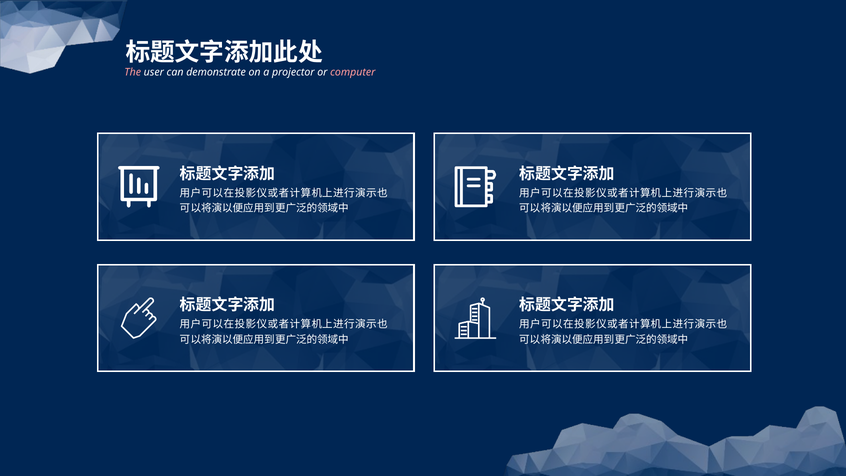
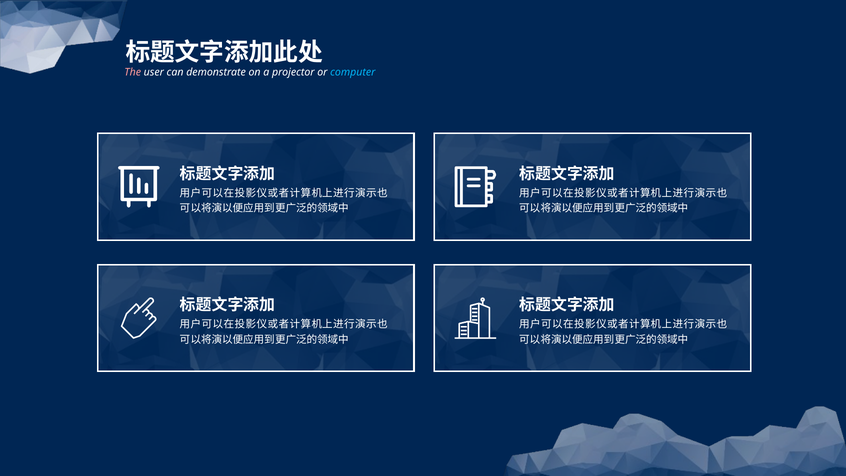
computer colour: pink -> light blue
